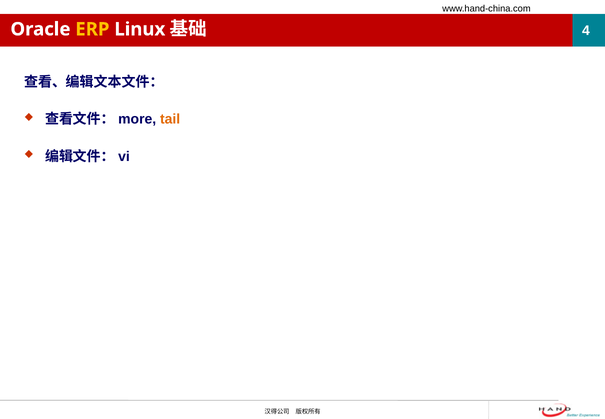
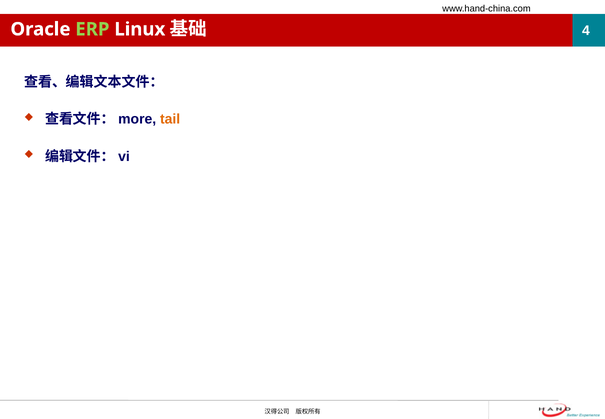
ERP colour: yellow -> light green
